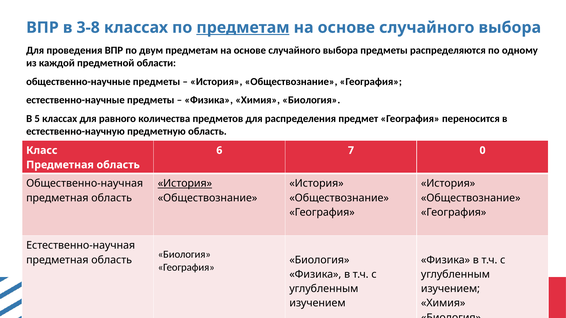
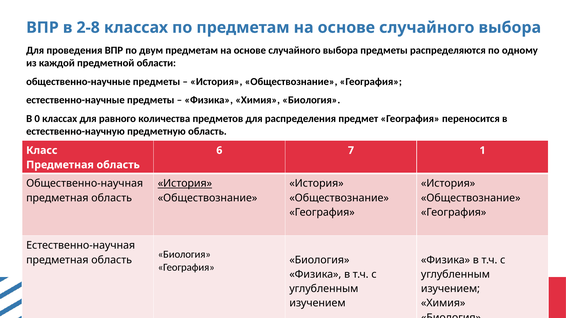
3-8: 3-8 -> 2-8
предметам at (243, 28) underline: present -> none
5: 5 -> 0
0: 0 -> 1
